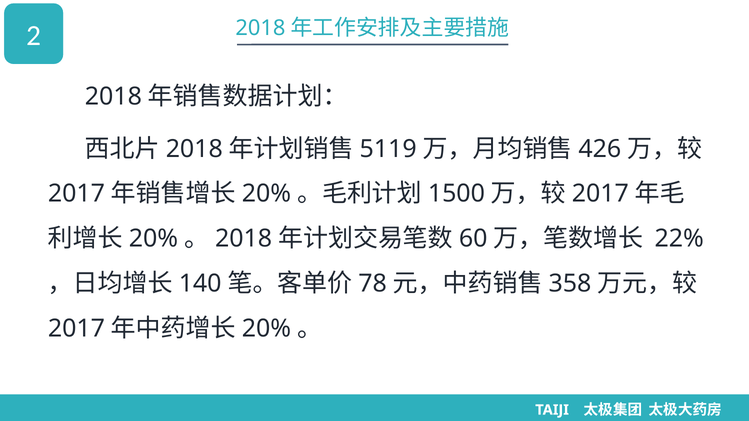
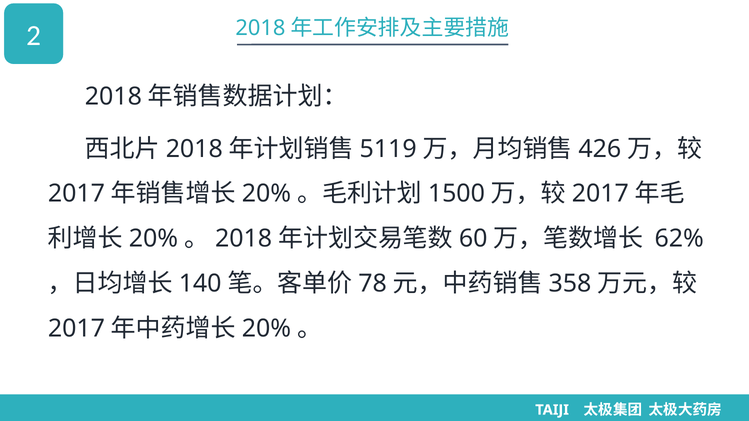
22%: 22% -> 62%
